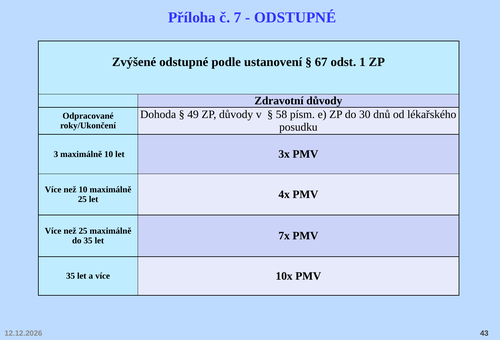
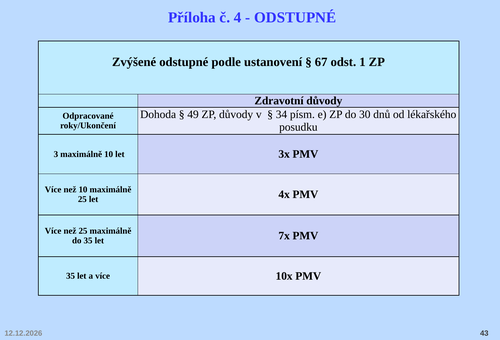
7: 7 -> 4
58: 58 -> 34
